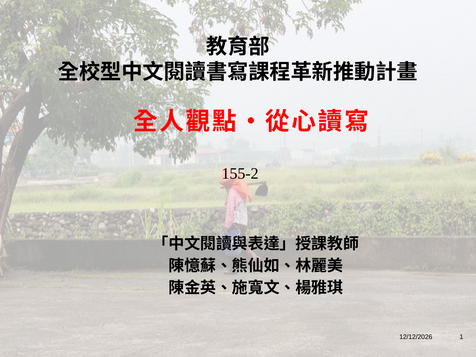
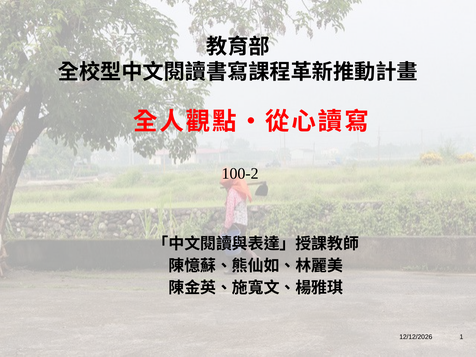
155-2: 155-2 -> 100-2
